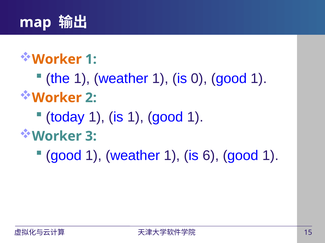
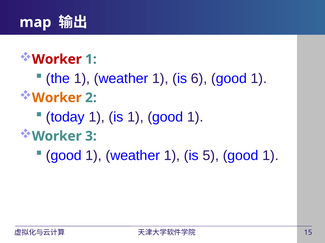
Worker at (57, 59) colour: orange -> red
0: 0 -> 6
6: 6 -> 5
